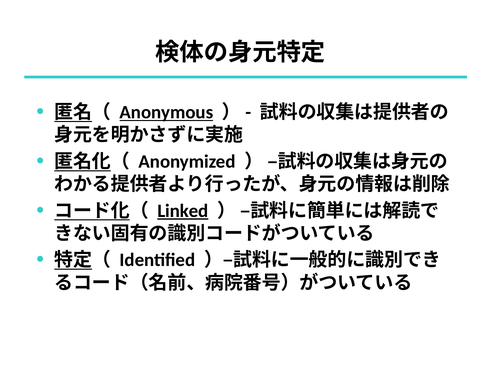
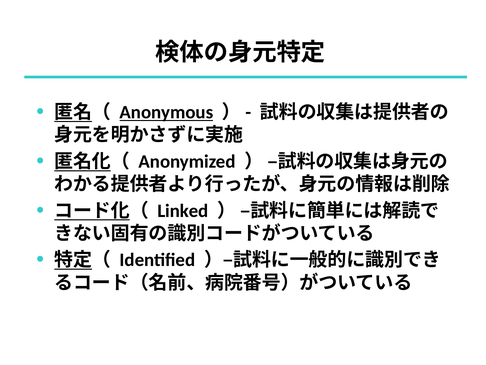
Linked underline: present -> none
